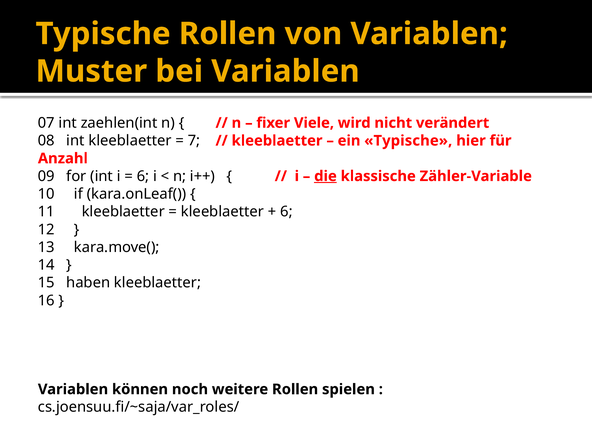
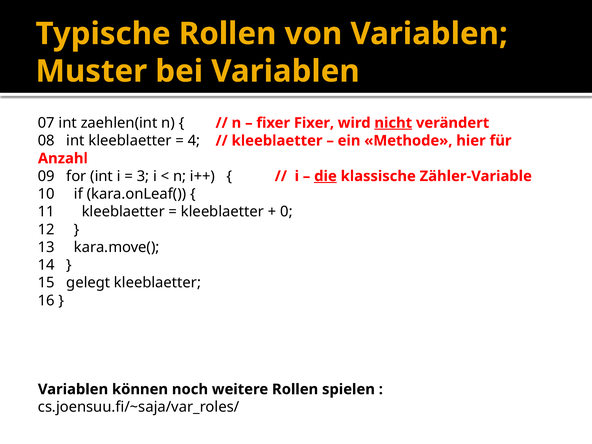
fixer Viele: Viele -> Fixer
nicht underline: none -> present
7: 7 -> 4
ein Typische: Typische -> Methode
6 at (143, 176): 6 -> 3
6 at (286, 212): 6 -> 0
haben: haben -> gelegt
